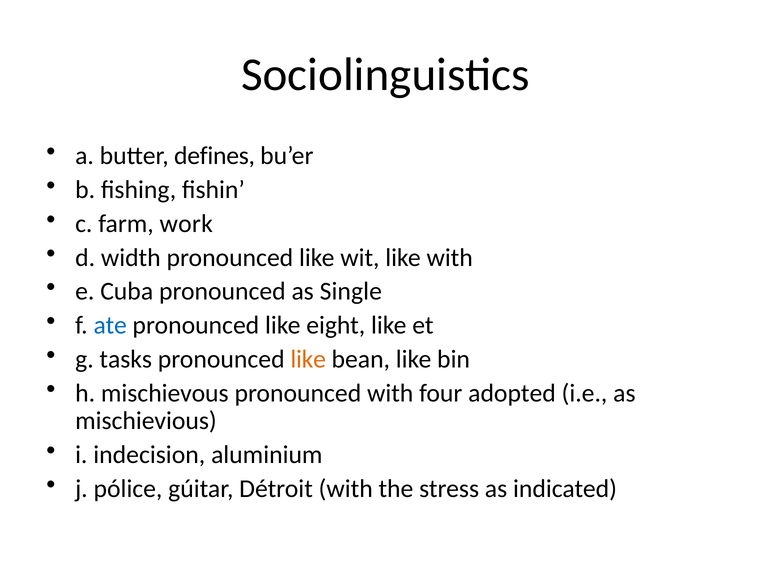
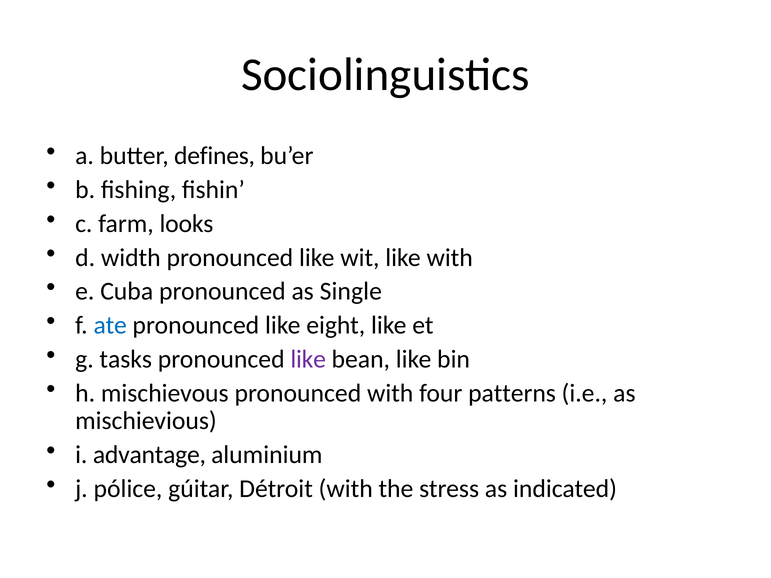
work: work -> looks
like at (308, 359) colour: orange -> purple
adopted: adopted -> patterns
indecision: indecision -> advantage
